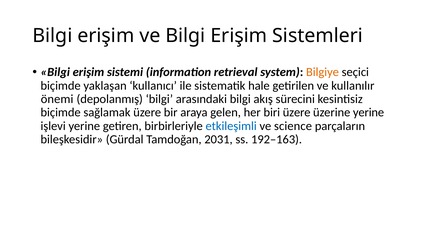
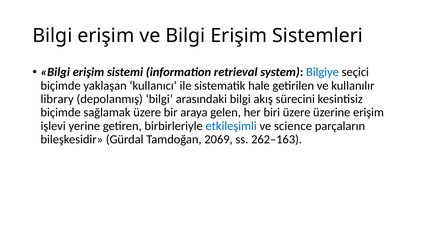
Bilgiye colour: orange -> blue
önemi: önemi -> library
üzerine yerine: yerine -> erişim
2031: 2031 -> 2069
192–163: 192–163 -> 262–163
